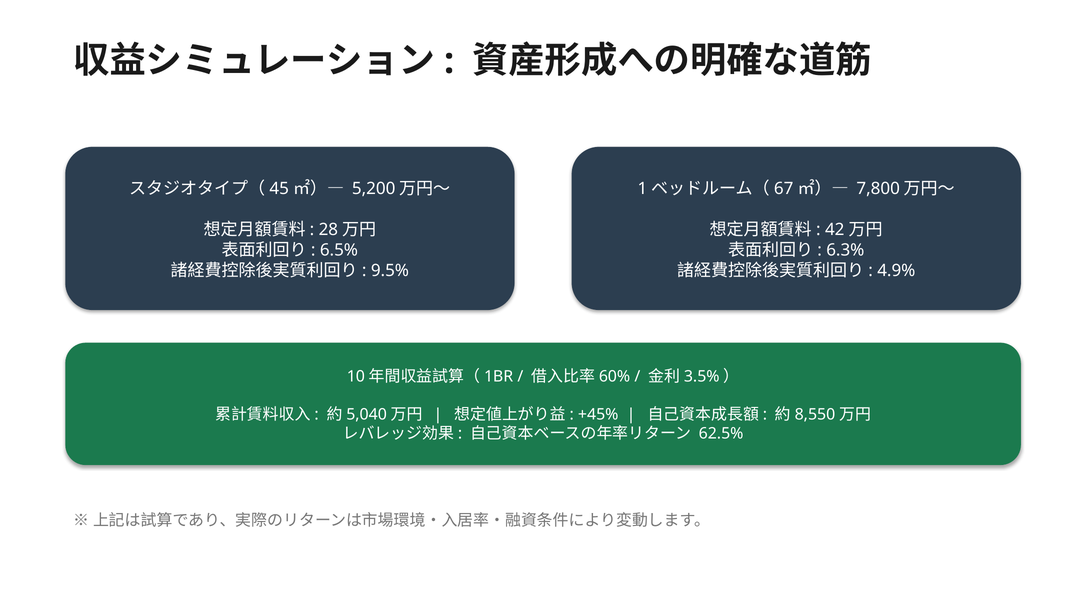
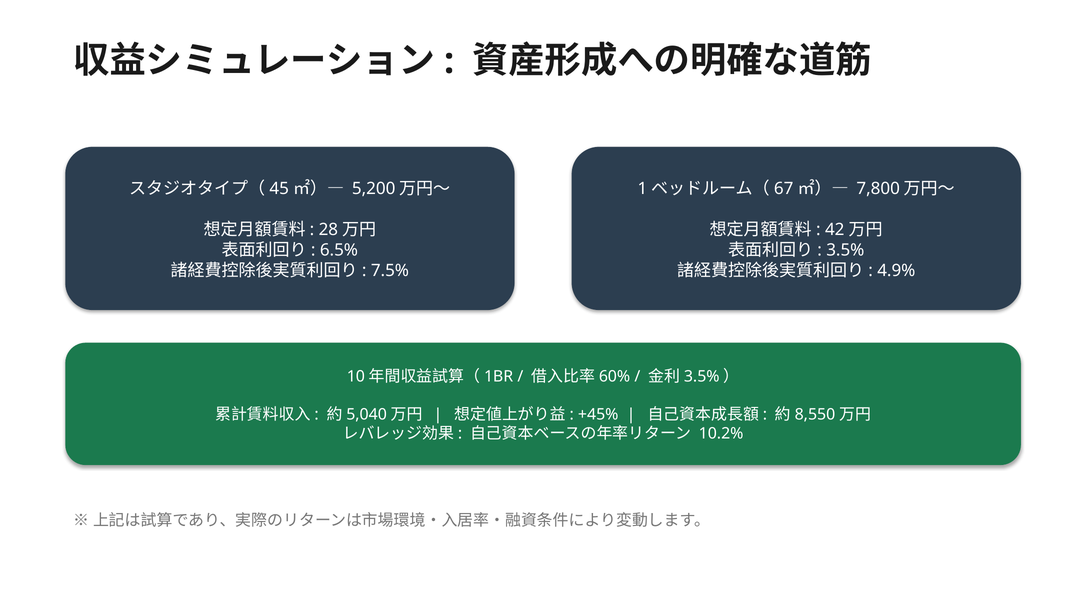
6.3%: 6.3% -> 3.5%
9.5%: 9.5% -> 7.5%
62.5%: 62.5% -> 10.2%
